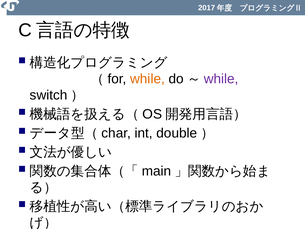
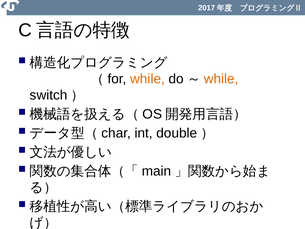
while at (221, 79) colour: purple -> orange
